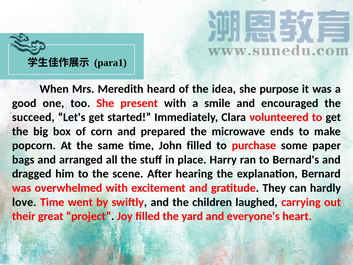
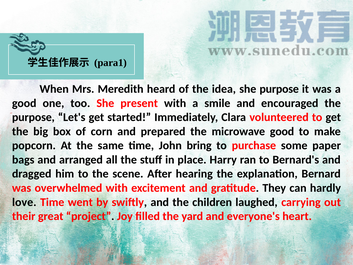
succeed at (33, 117): succeed -> purpose
microwave ends: ends -> good
John filled: filled -> bring
